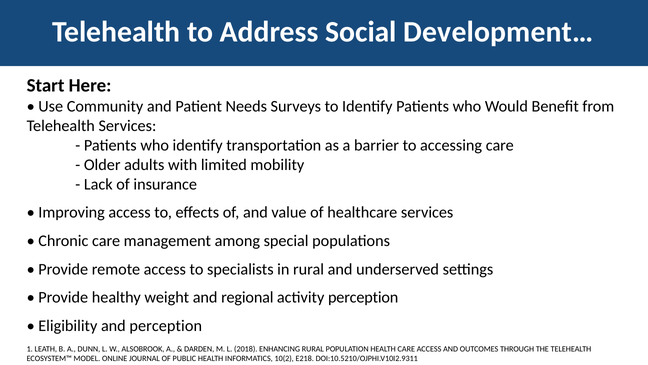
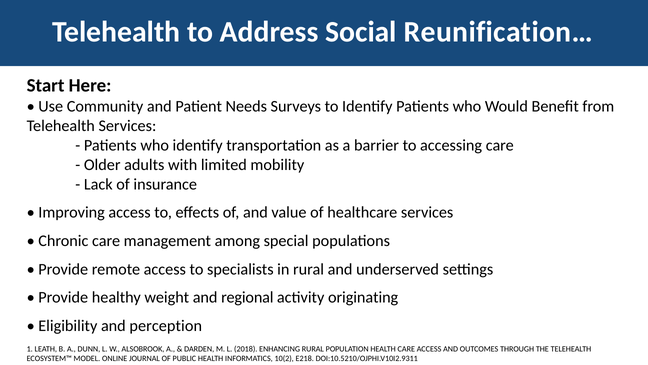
Development…: Development… -> Reunification…
activity perception: perception -> originating
